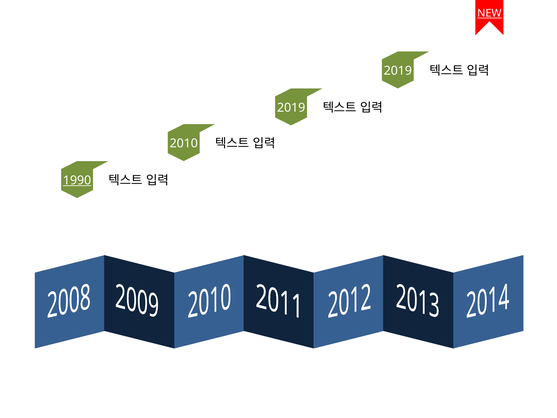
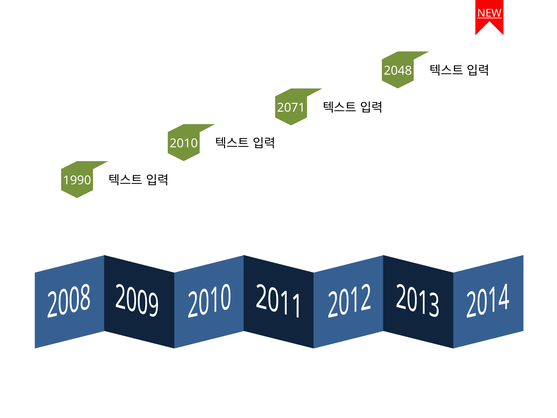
2019 at (398, 71): 2019 -> 2048
2019 at (291, 108): 2019 -> 2071
1990 underline: present -> none
